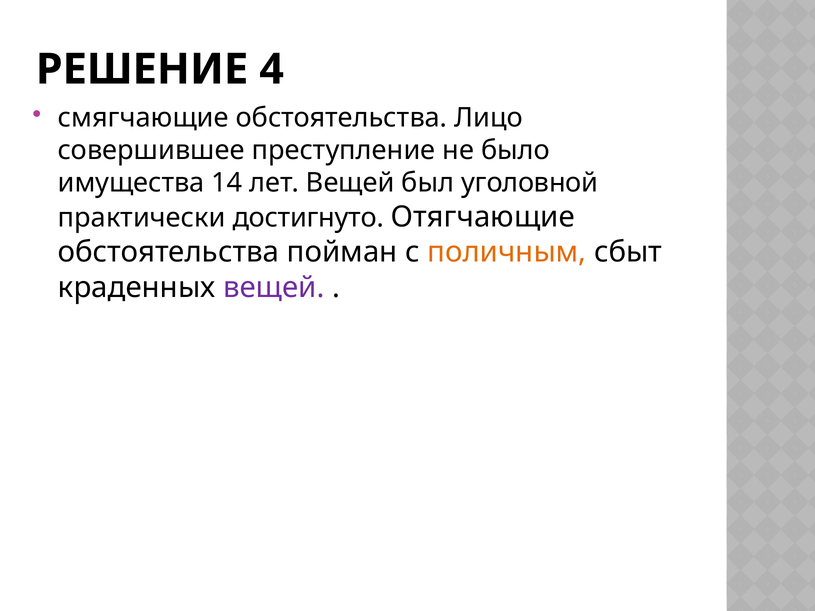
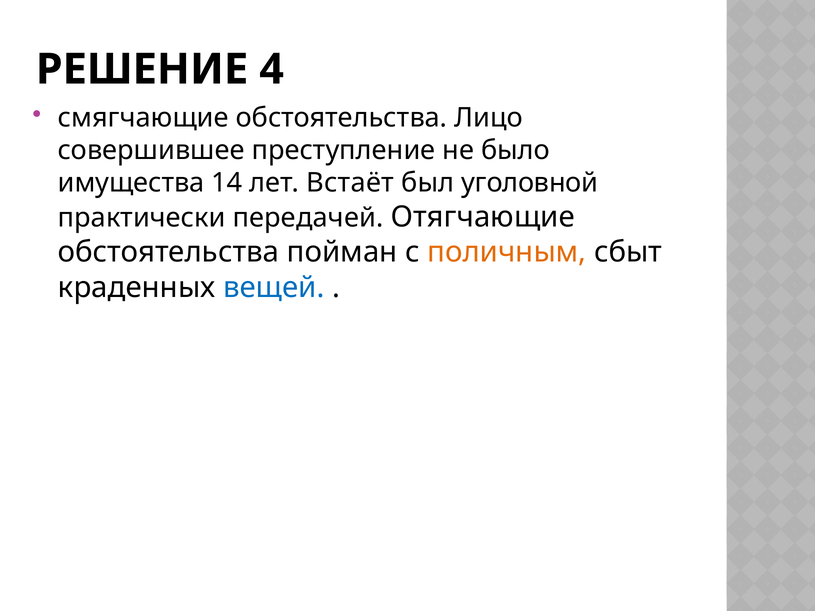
лет Вещей: Вещей -> Встаёт
достигнуто: достигнуто -> передачей
вещей at (274, 288) colour: purple -> blue
